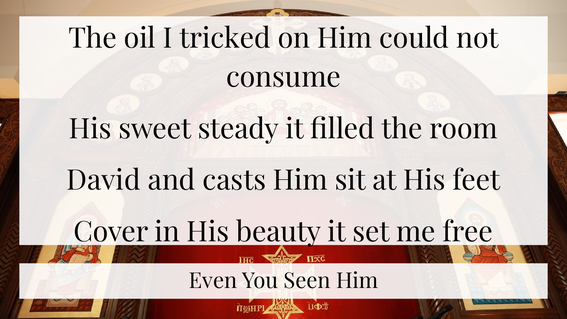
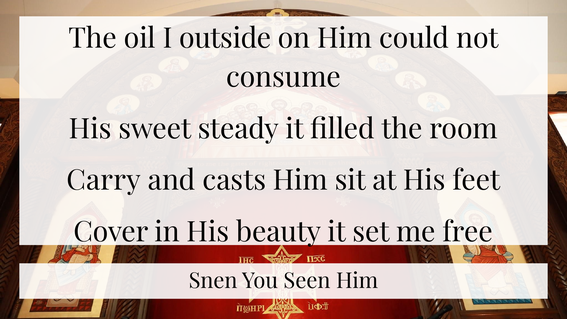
tricked: tricked -> outside
David: David -> Carry
Even: Even -> Snen
